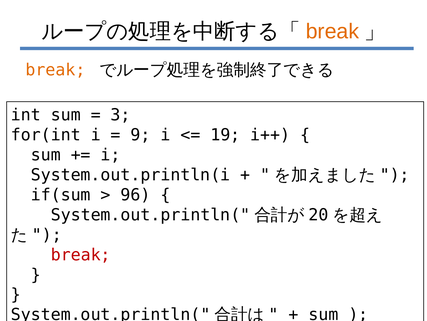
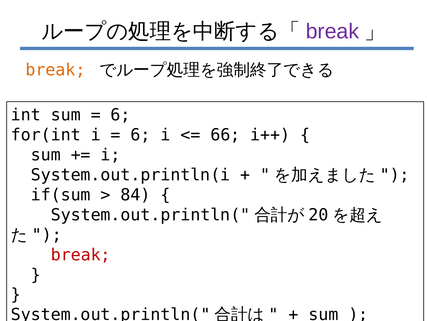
break at (332, 31) colour: orange -> purple
3 at (121, 115): 3 -> 6
9 at (141, 135): 9 -> 6
19: 19 -> 66
96: 96 -> 84
